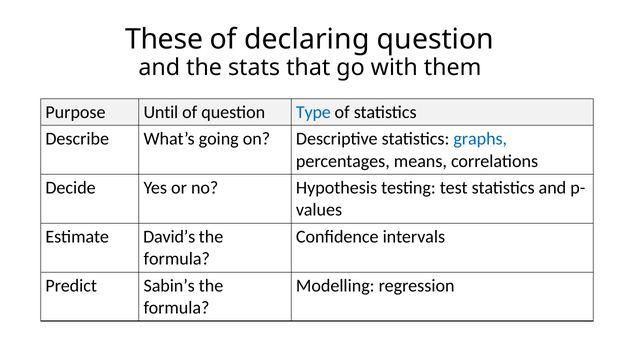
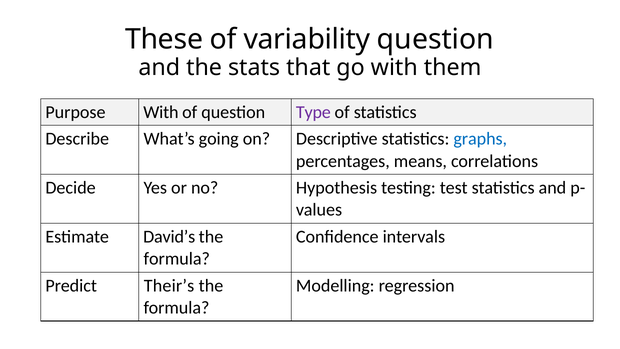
declaring: declaring -> variability
Purpose Until: Until -> With
Type colour: blue -> purple
Sabin’s: Sabin’s -> Their’s
